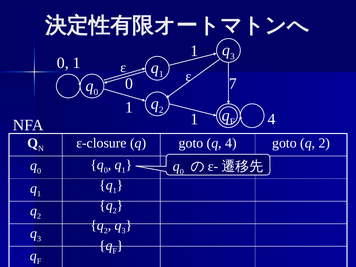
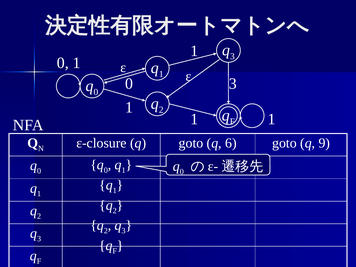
ε 7: 7 -> 3
4 at (271, 119): 4 -> 1
q 4: 4 -> 6
goto q 2: 2 -> 9
